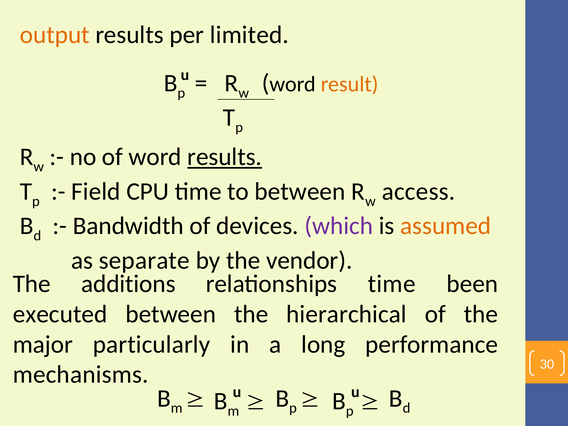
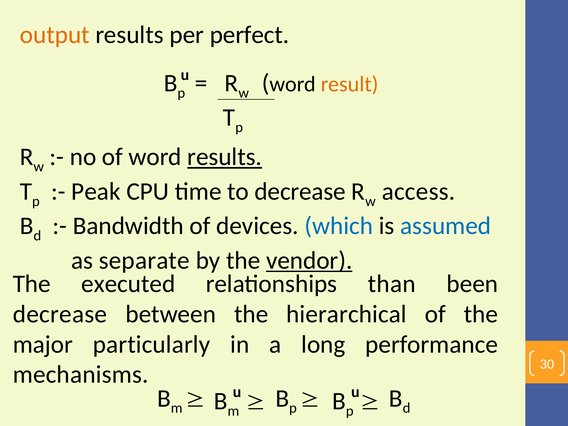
limited: limited -> perfect
Field: Field -> Peak
to between: between -> decrease
which colour: purple -> blue
assumed colour: orange -> blue
vendor underline: none -> present
additions: additions -> executed
relationships time: time -> than
executed at (60, 314): executed -> decrease
